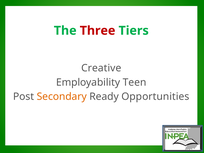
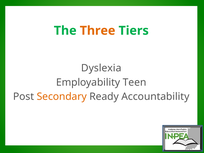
Three colour: red -> orange
Creative: Creative -> Dyslexia
Opportunities: Opportunities -> Accountability
